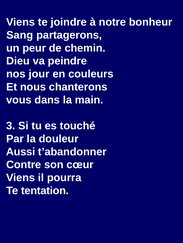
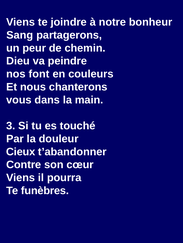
jour: jour -> font
Aussi: Aussi -> Cieux
tentation: tentation -> funèbres
